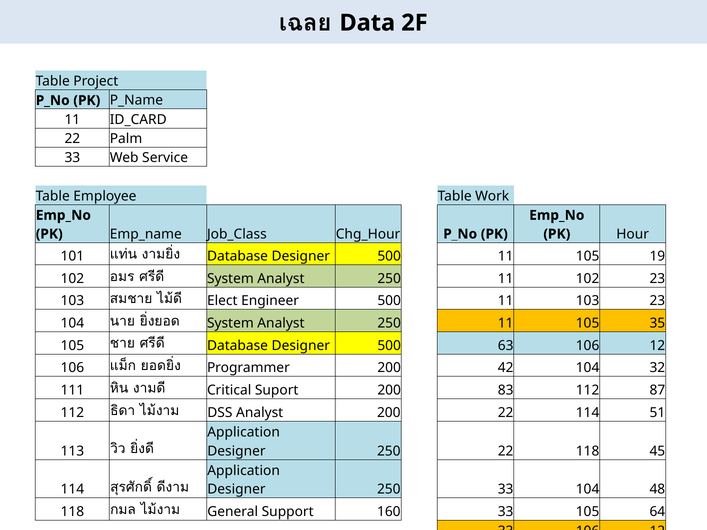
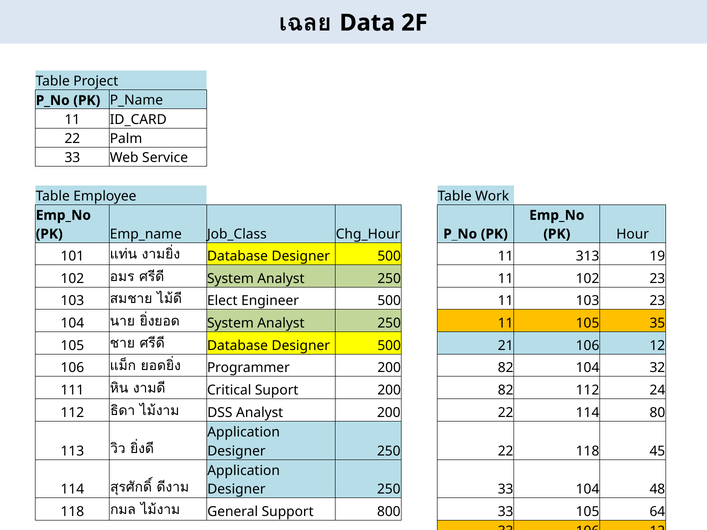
105 at (588, 256): 105 -> 313
63: 63 -> 21
Programmer 200 42: 42 -> 82
83 at (506, 390): 83 -> 82
87: 87 -> 24
51: 51 -> 80
160: 160 -> 800
